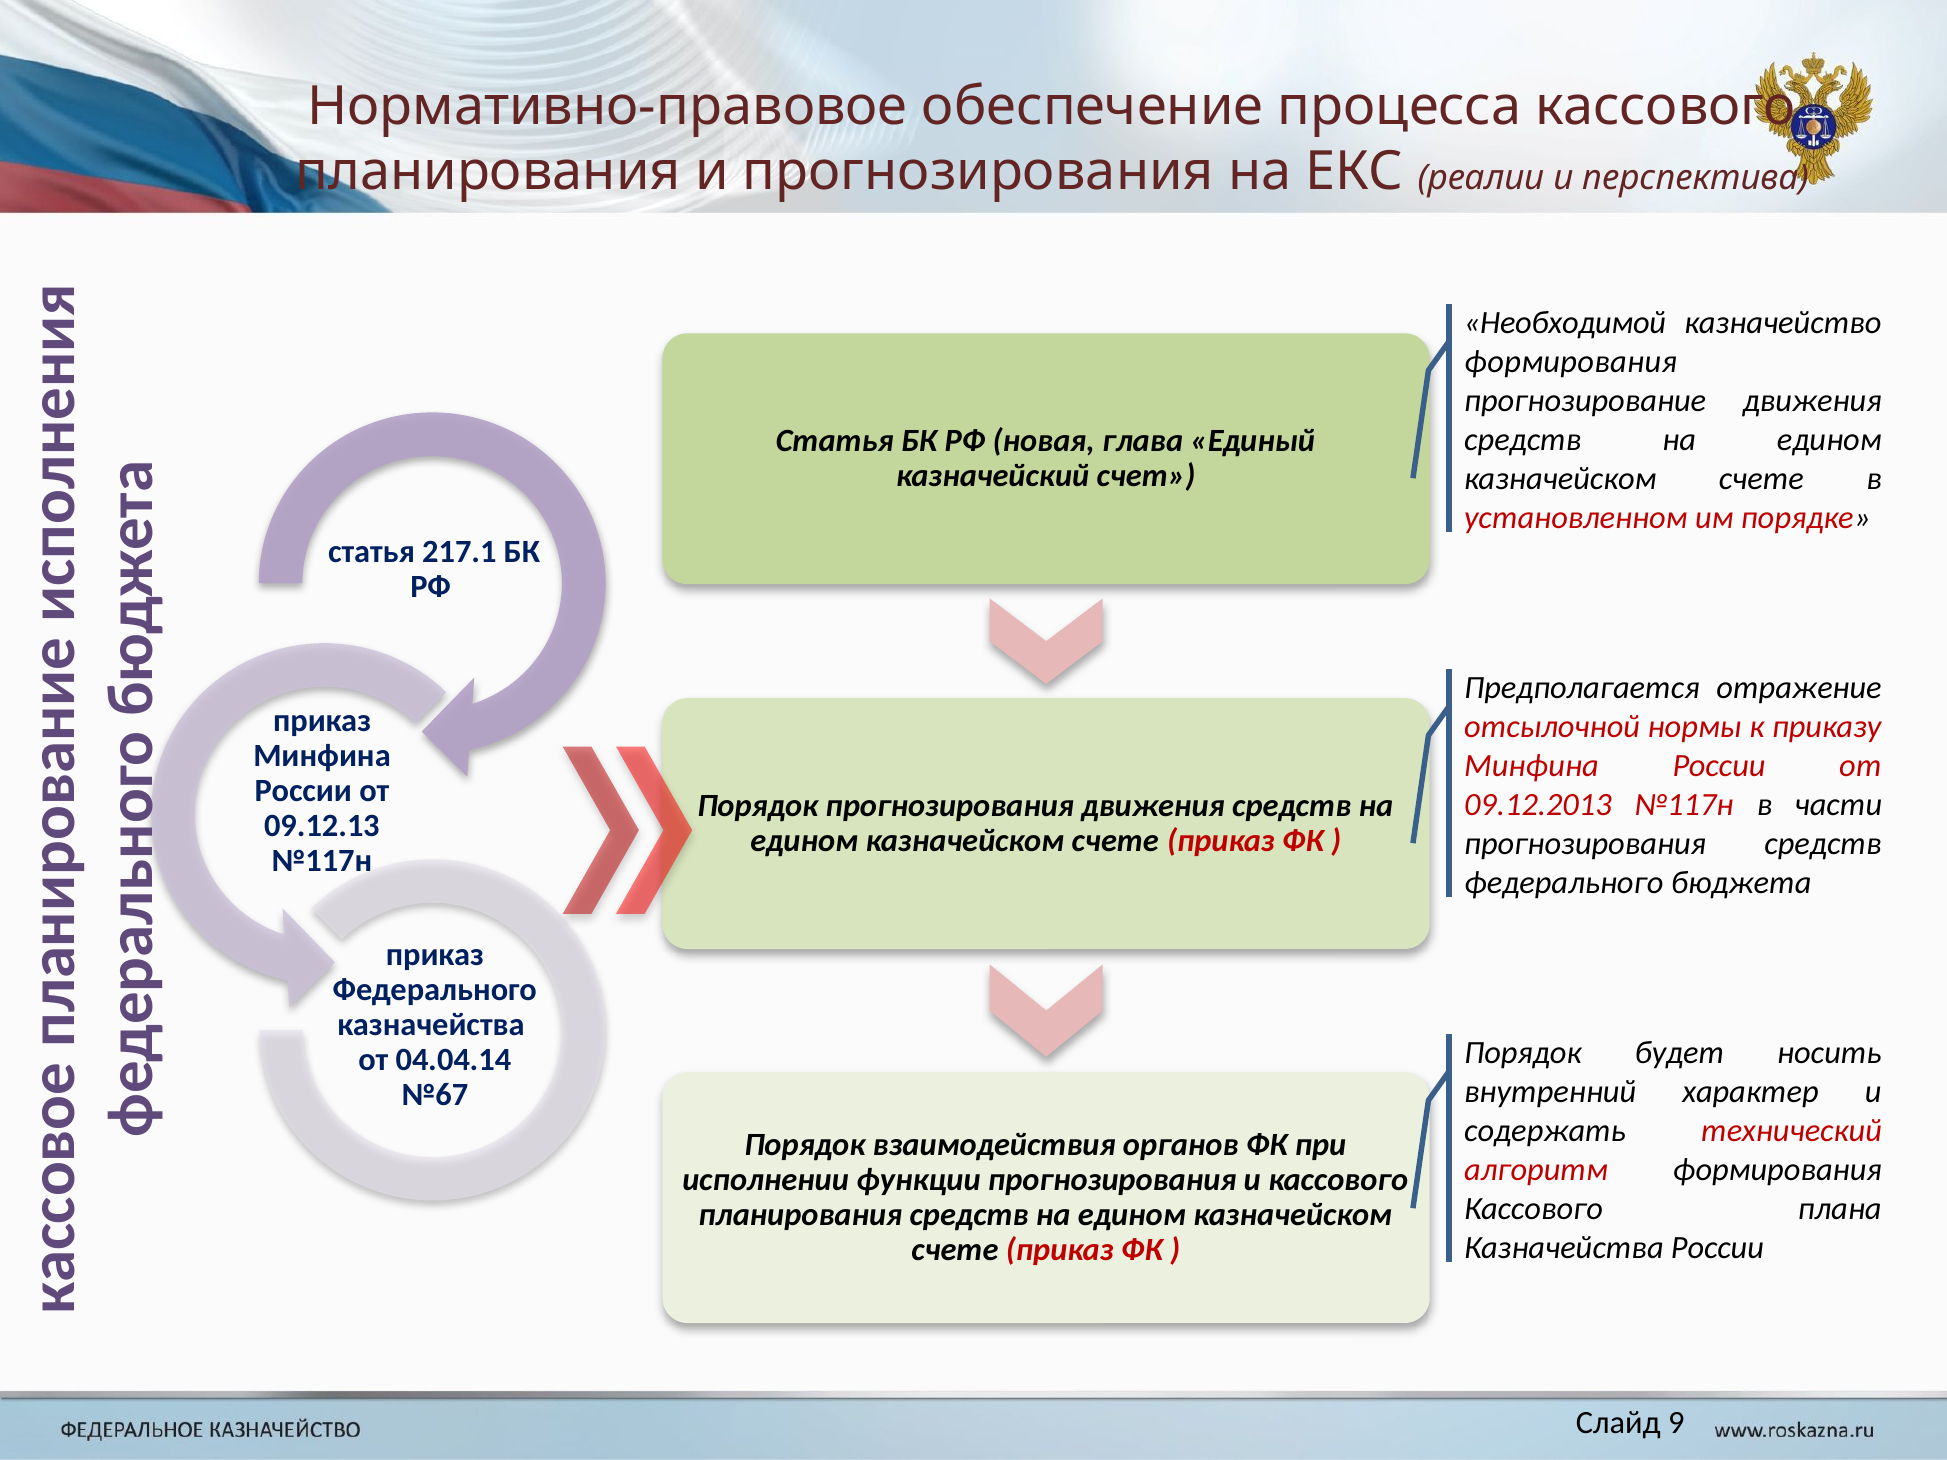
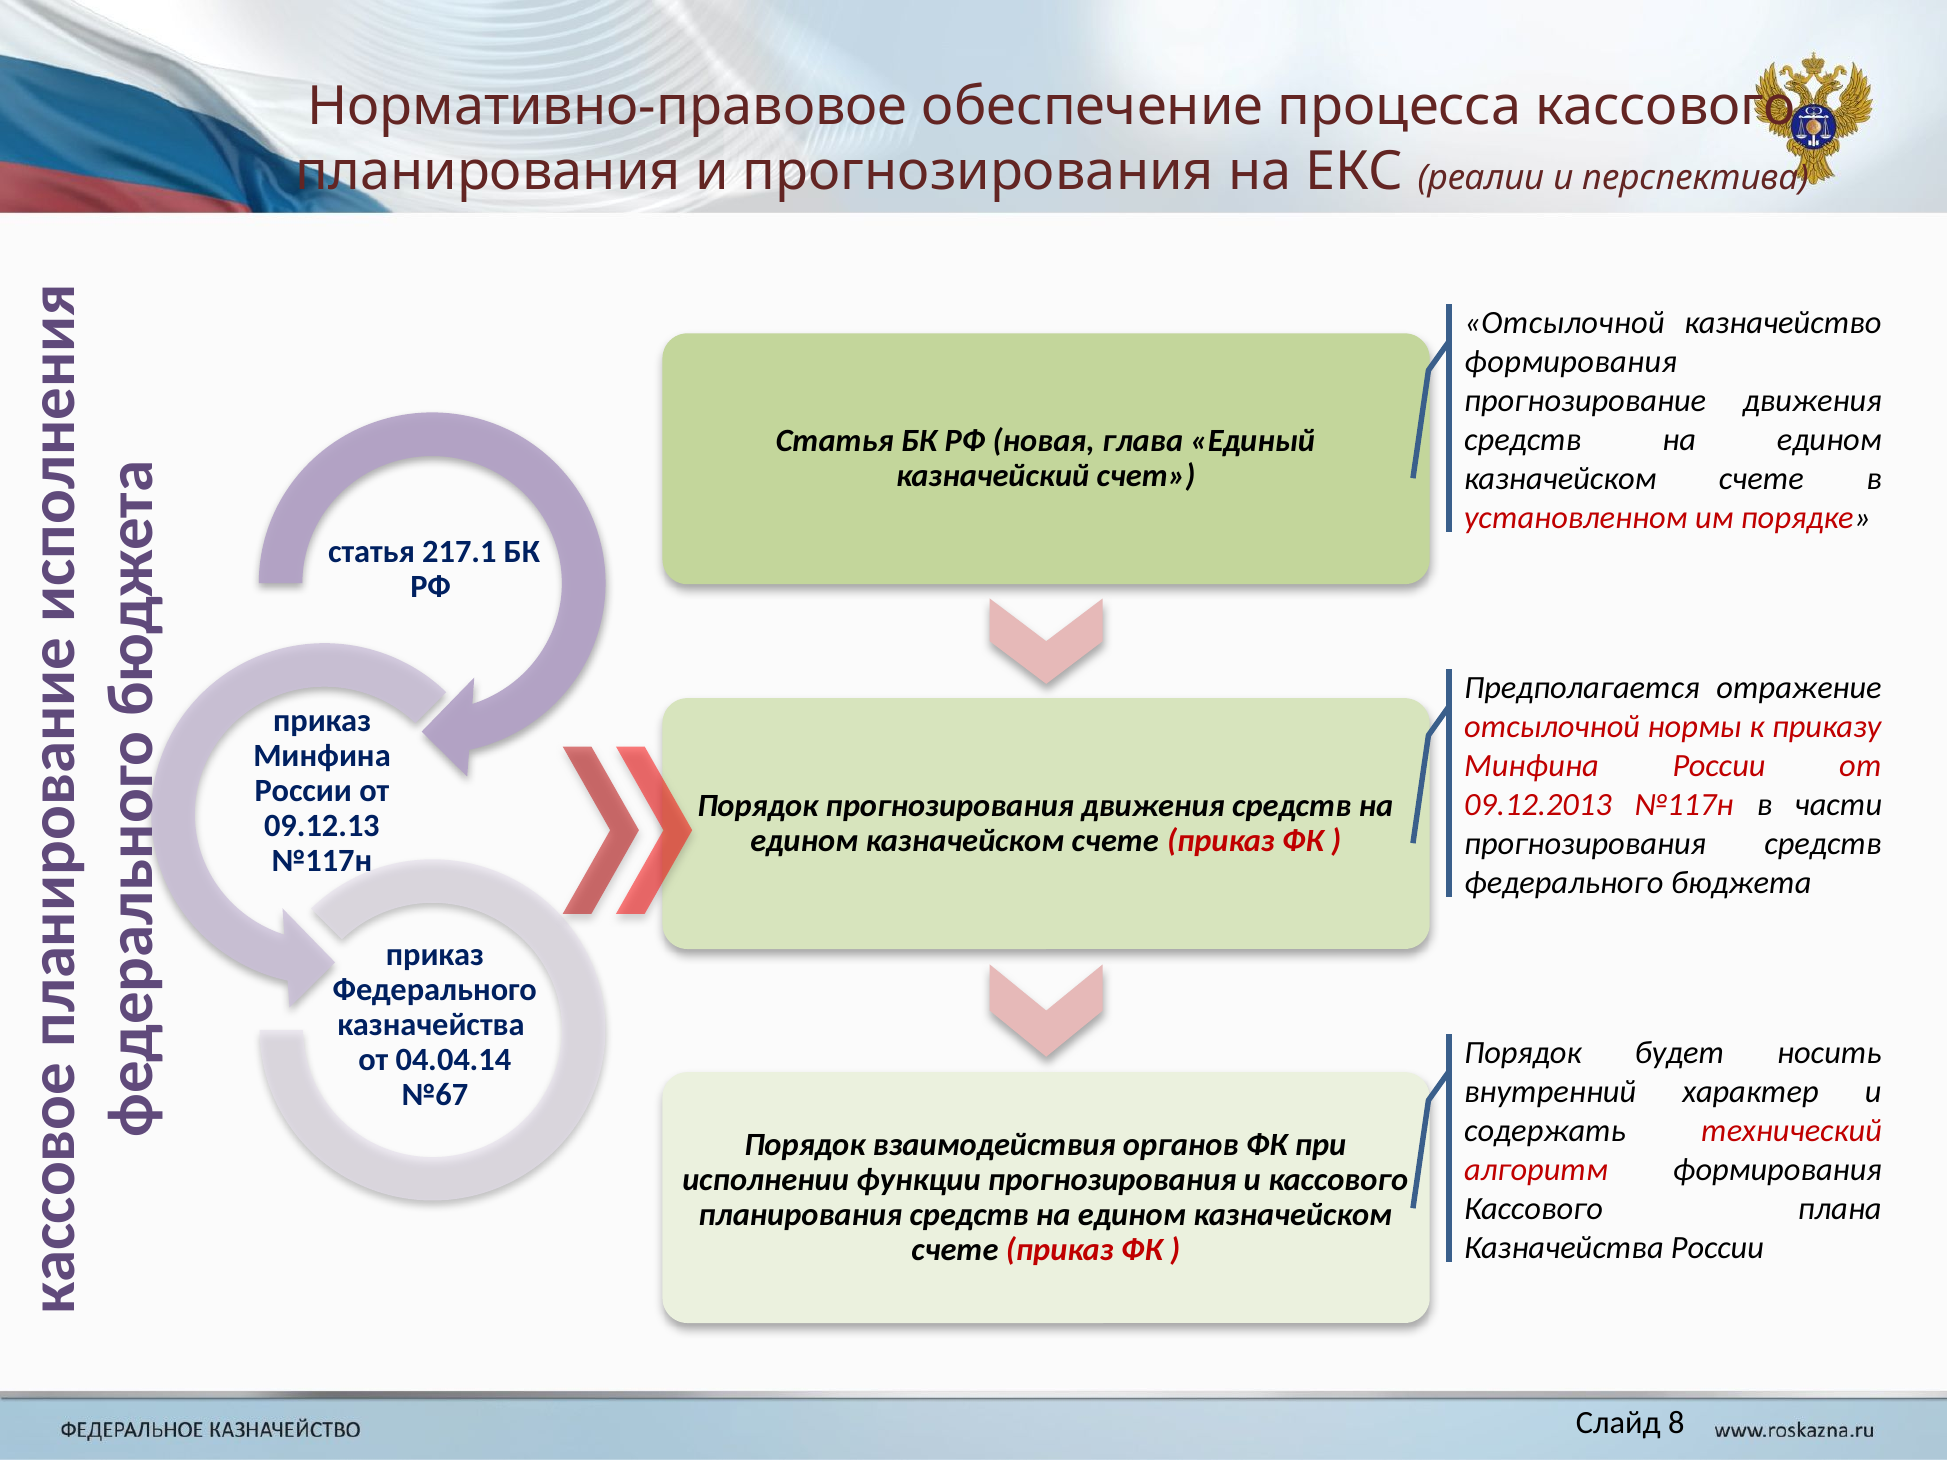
Необходимой at (1565, 323): Необходимой -> Отсылочной
9: 9 -> 8
